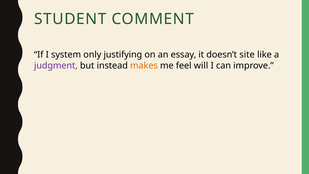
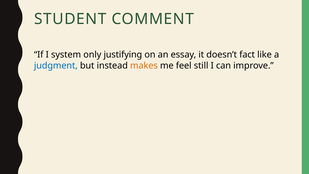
site: site -> fact
judgment colour: purple -> blue
will: will -> still
